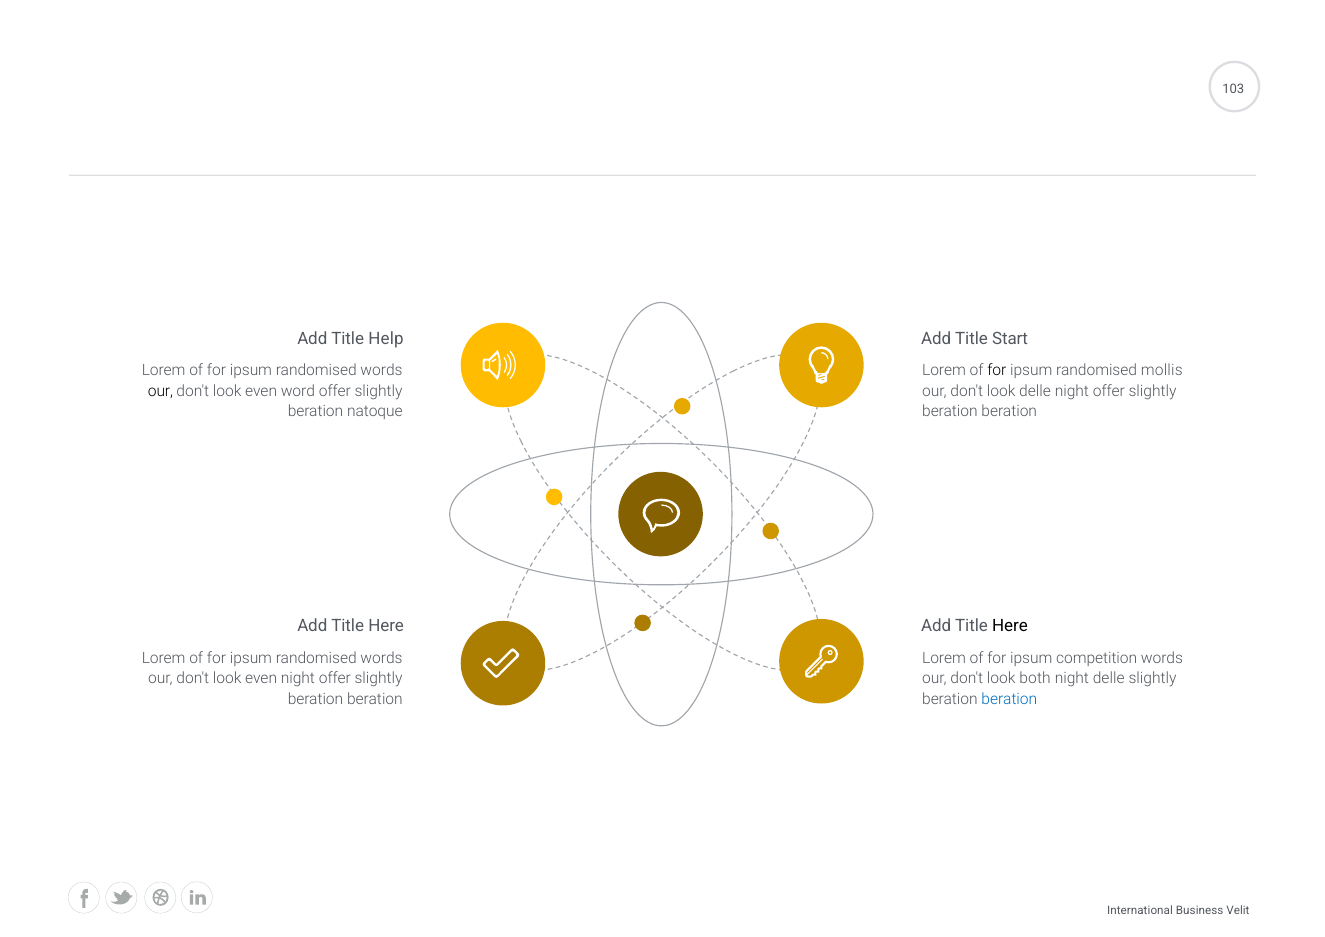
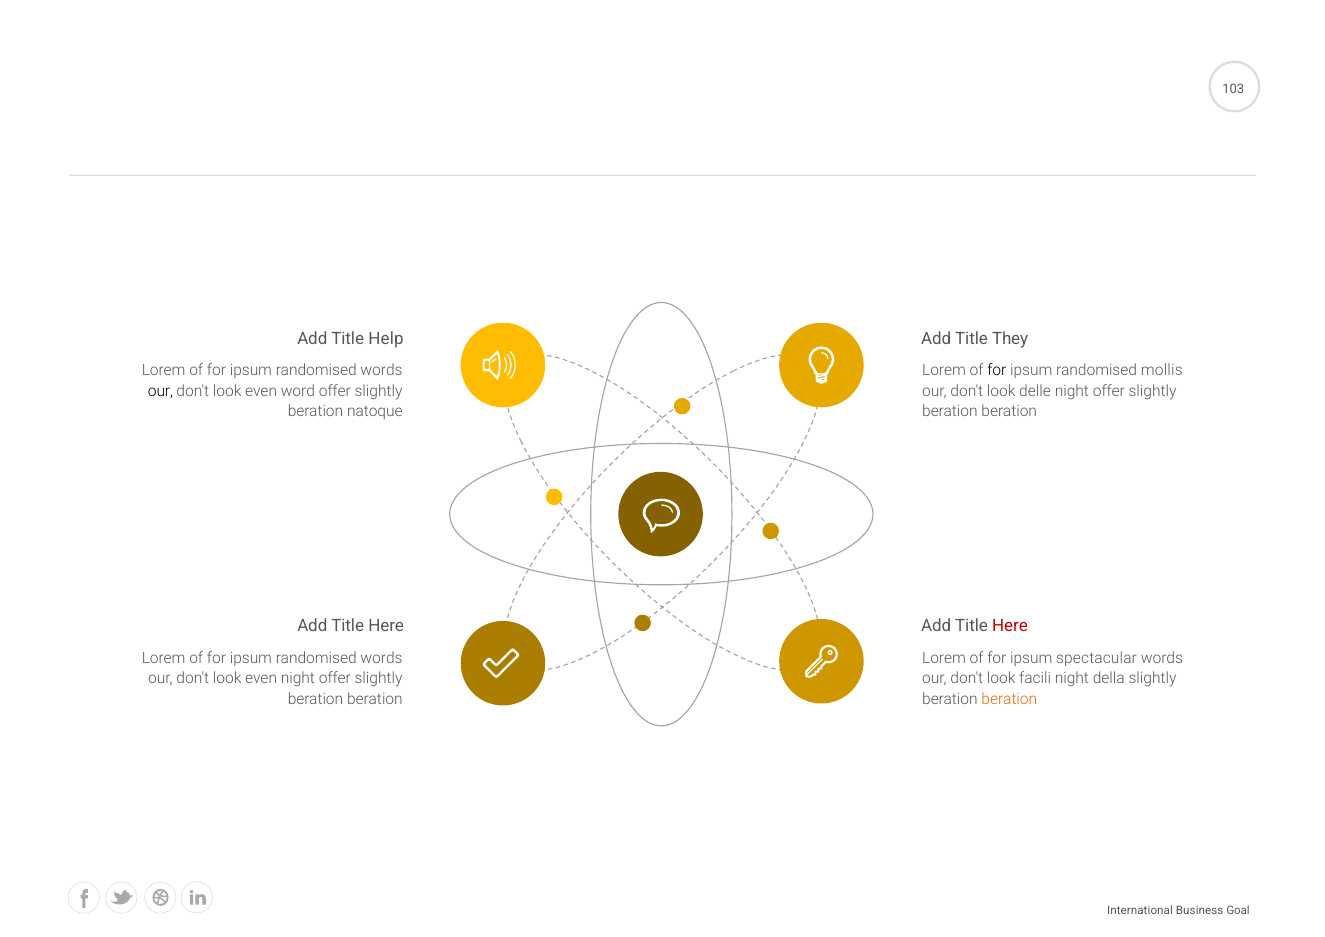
Start: Start -> They
Here at (1010, 626) colour: black -> red
competition: competition -> spectacular
both: both -> facili
night delle: delle -> della
beration at (1009, 699) colour: blue -> orange
Velit: Velit -> Goal
